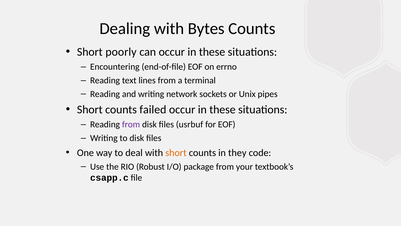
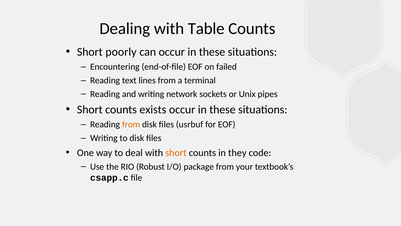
Bytes: Bytes -> Table
errno: errno -> failed
failed: failed -> exists
from at (131, 124) colour: purple -> orange
